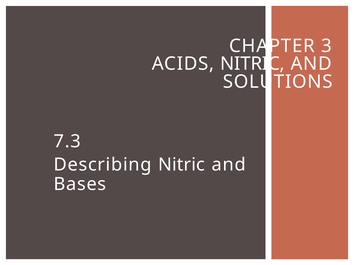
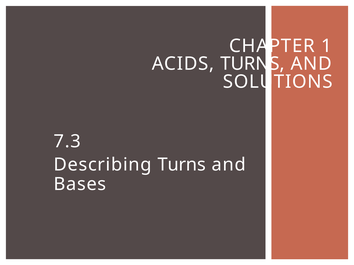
3: 3 -> 1
ACIDS NITRIC: NITRIC -> TURNS
Describing Nitric: Nitric -> Turns
